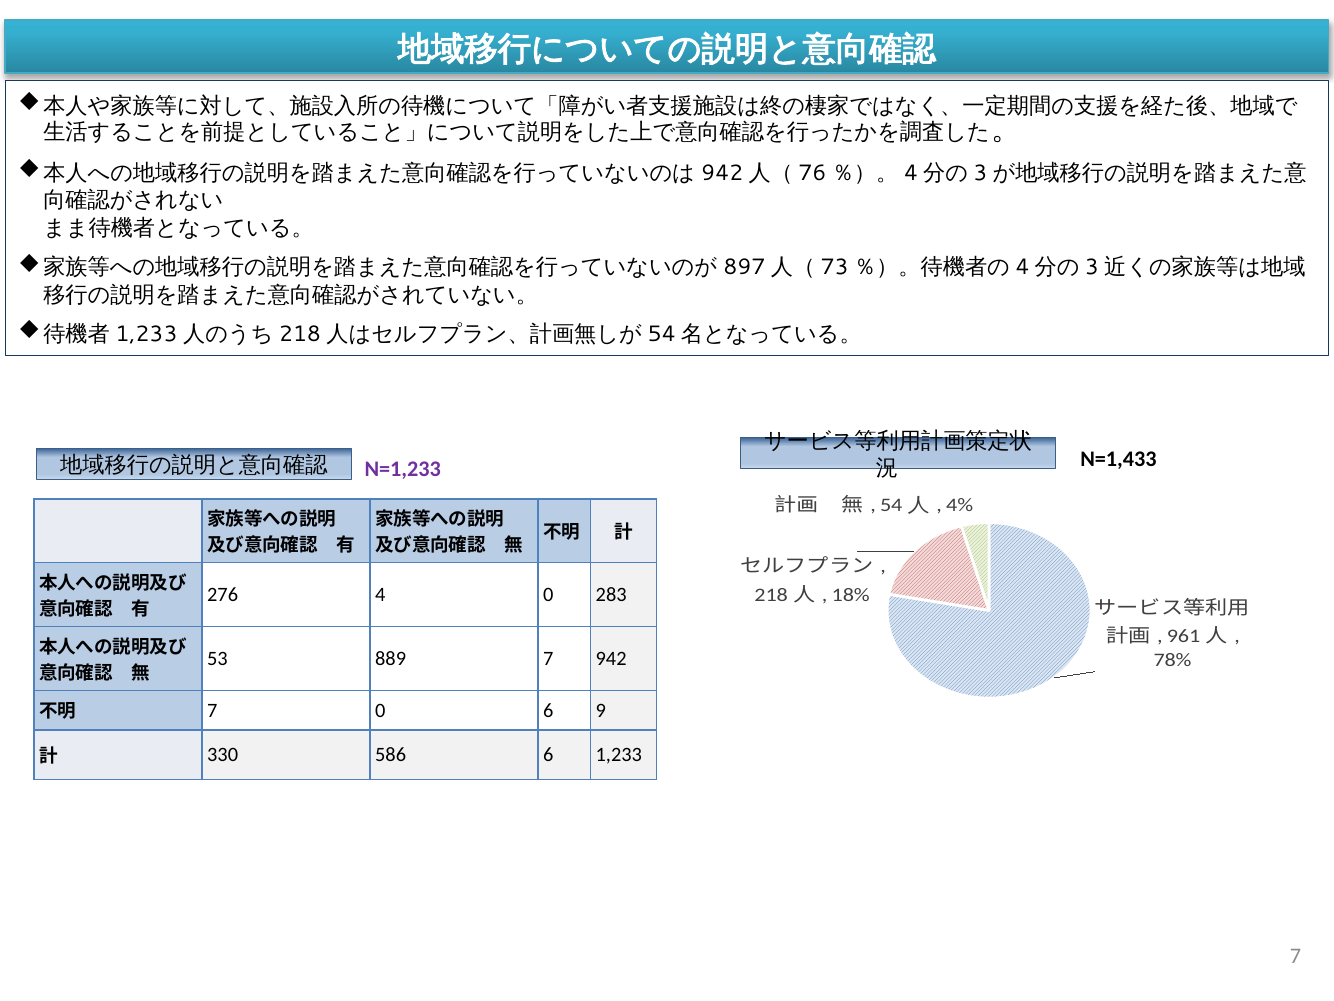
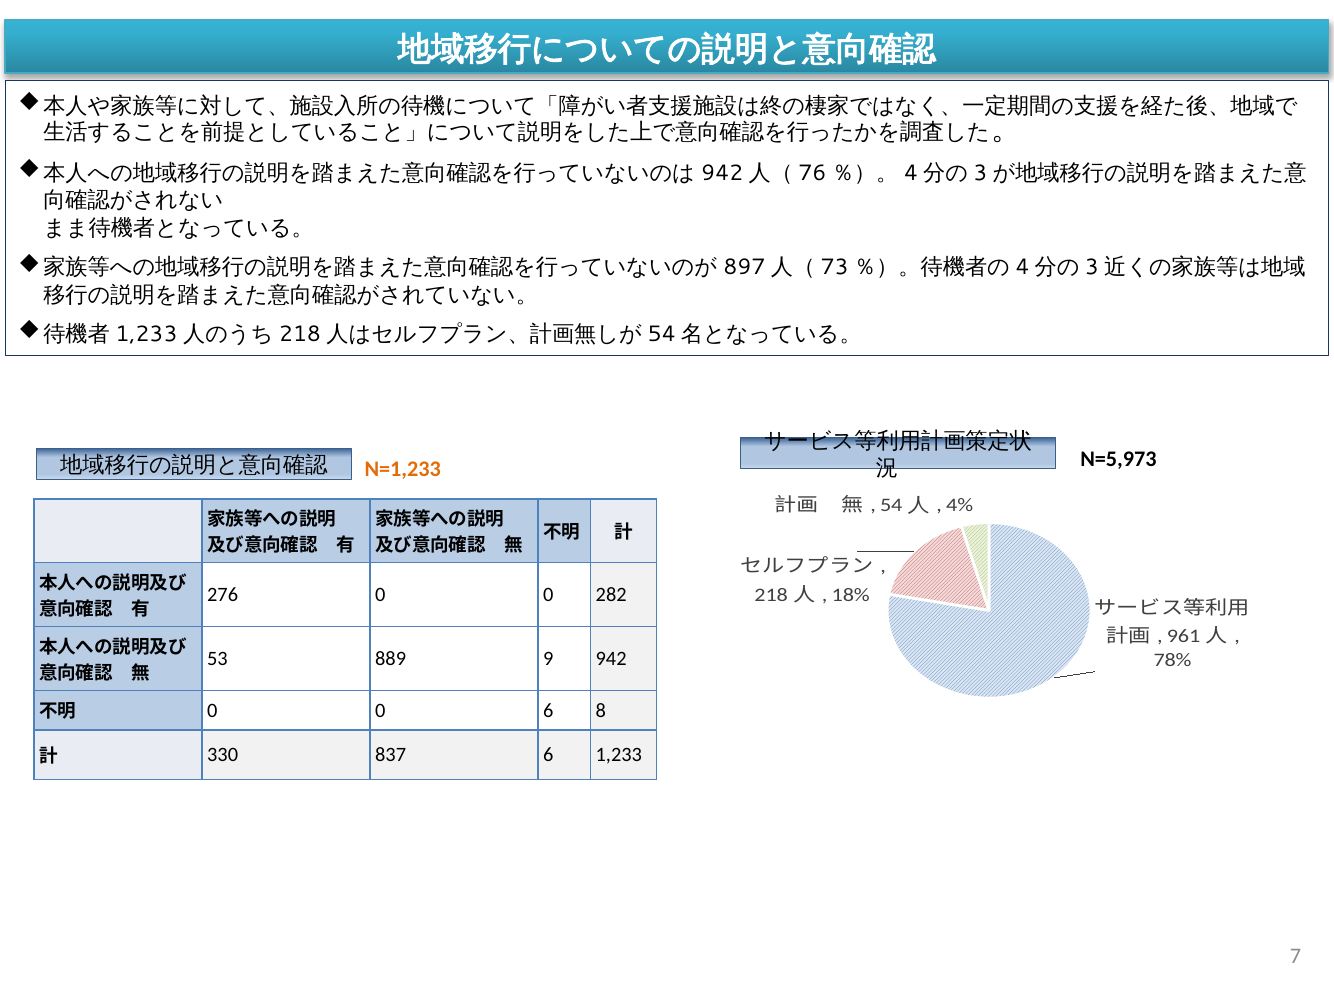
N=1,433: N=1,433 -> N=5,973
N=1,233 colour: purple -> orange
276 4: 4 -> 0
283: 283 -> 282
889 7: 7 -> 9
7 at (212, 710): 7 -> 0
9: 9 -> 8
586: 586 -> 837
